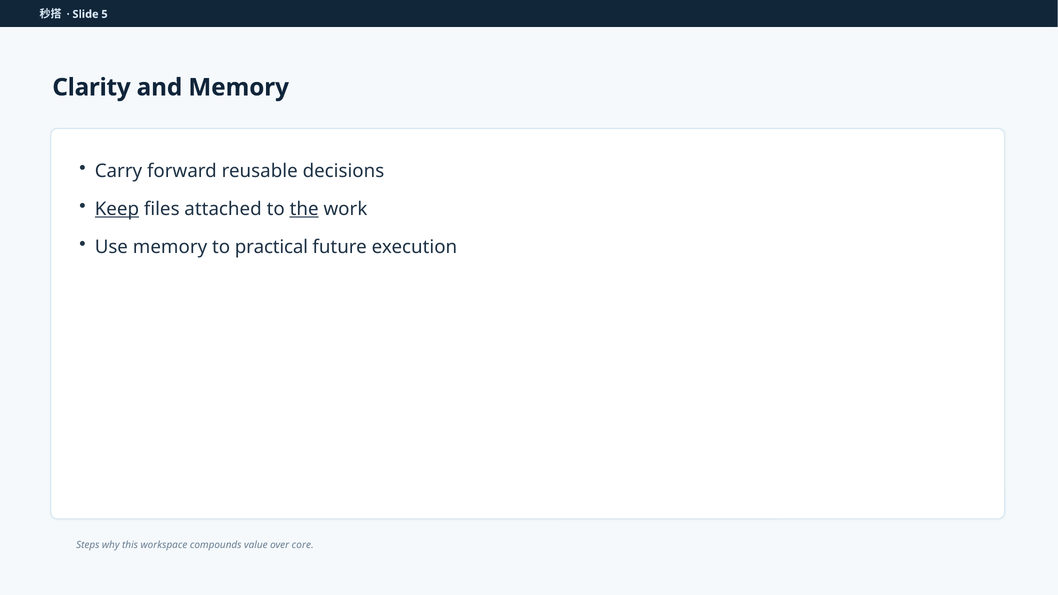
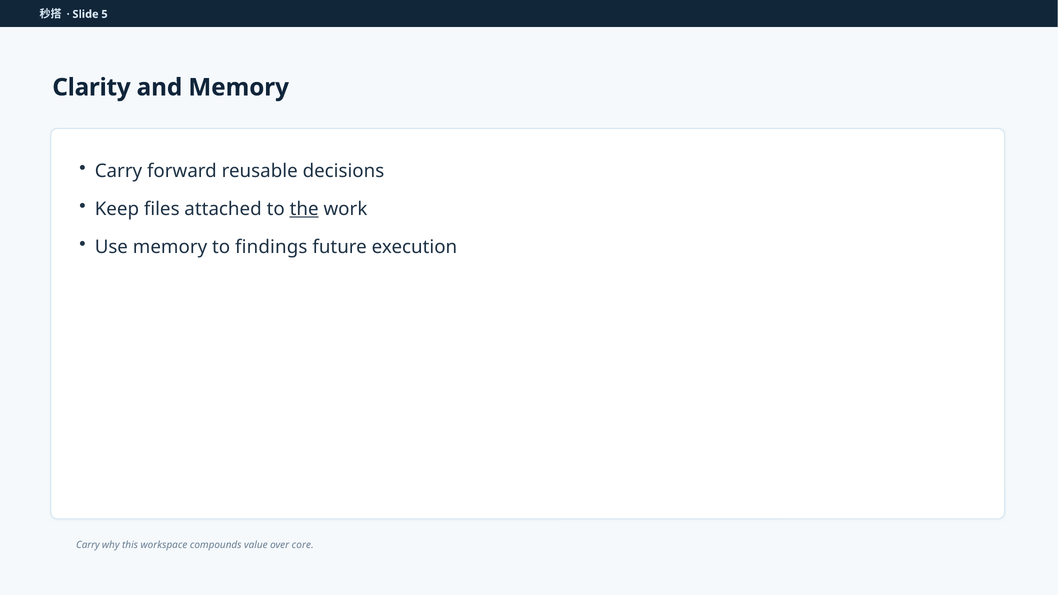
Keep underline: present -> none
practical: practical -> findings
Steps at (88, 545): Steps -> Carry
